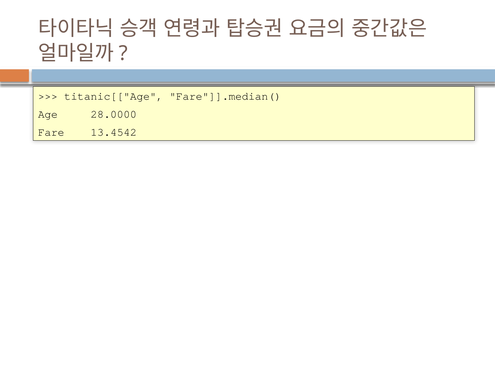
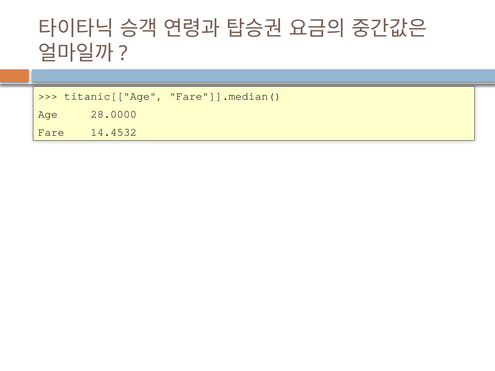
13.4542: 13.4542 -> 14.4532
